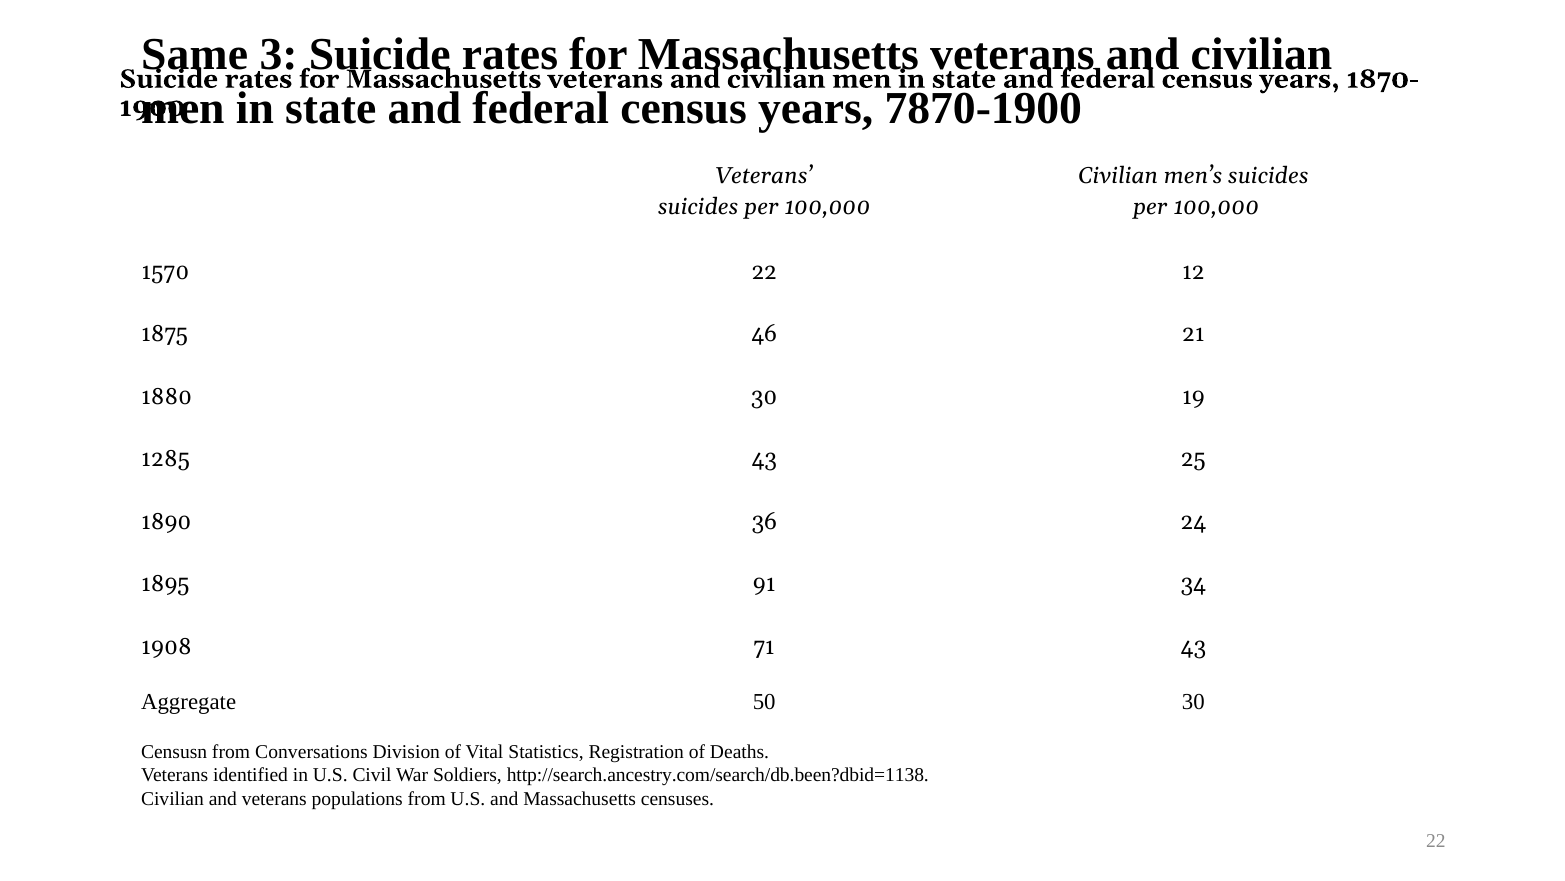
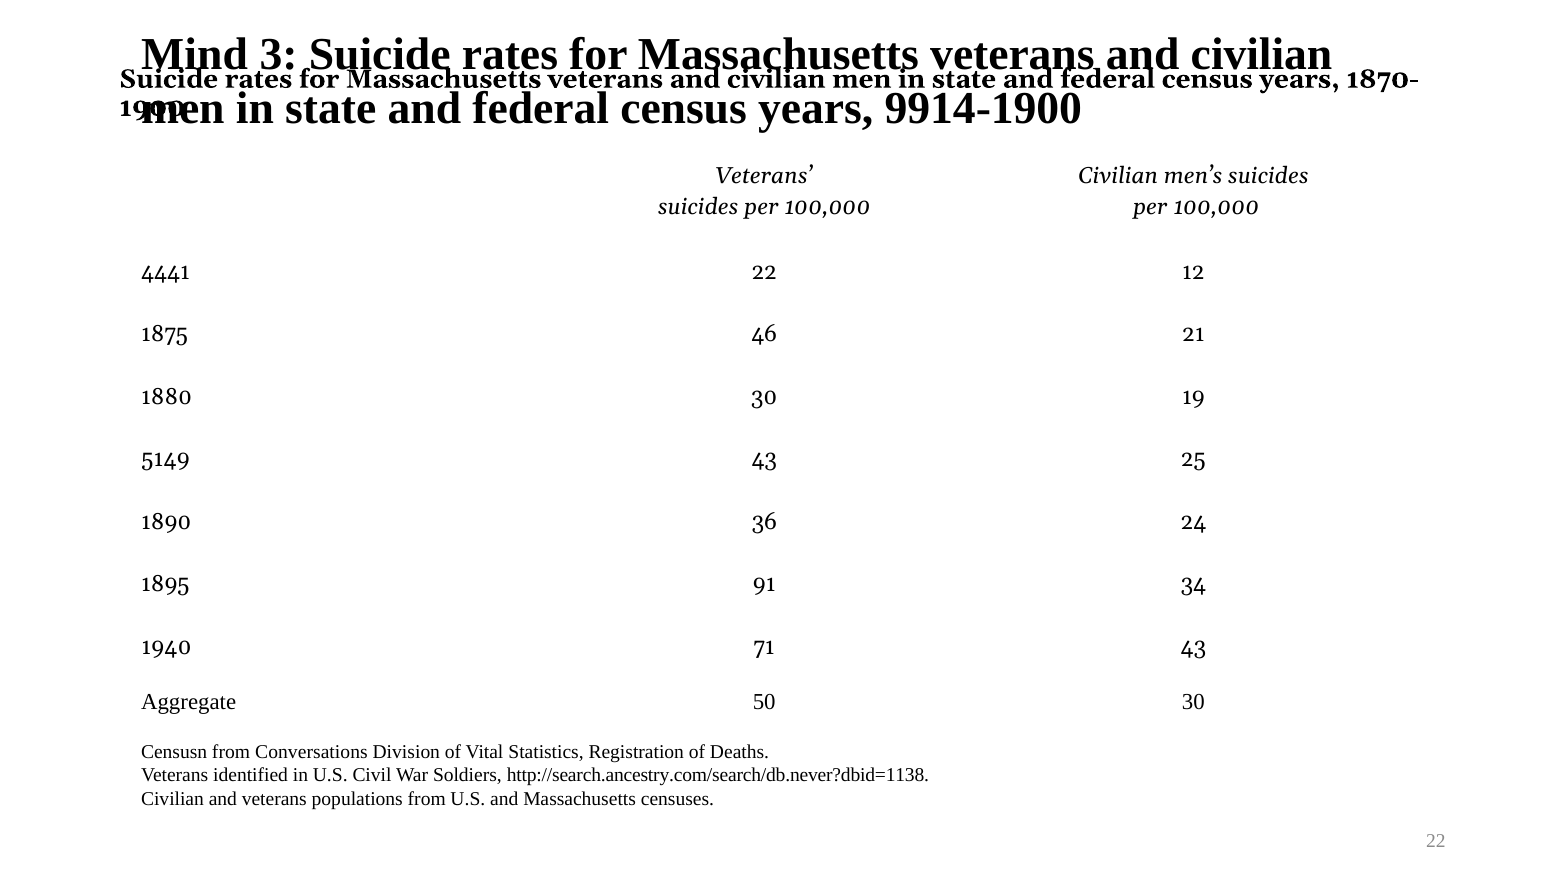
Same: Same -> Mind
7870-1900: 7870-1900 -> 9914-1900
1570: 1570 -> 4441
1285: 1285 -> 5149
1908: 1908 -> 1940
http://search.ancestry.com/search/db.been?dbid=1138: http://search.ancestry.com/search/db.been?dbid=1138 -> http://search.ancestry.com/search/db.never?dbid=1138
